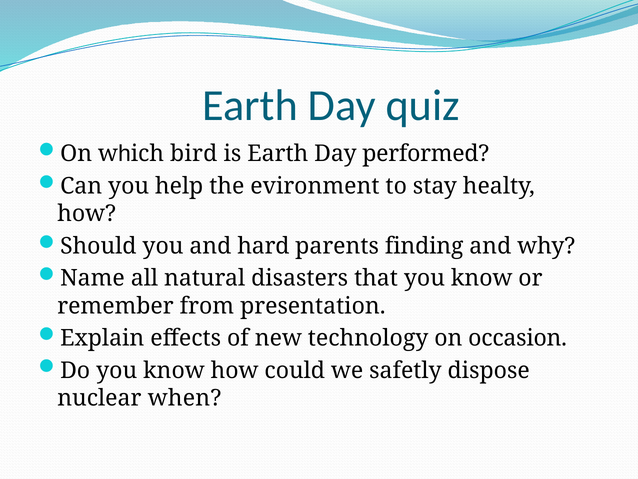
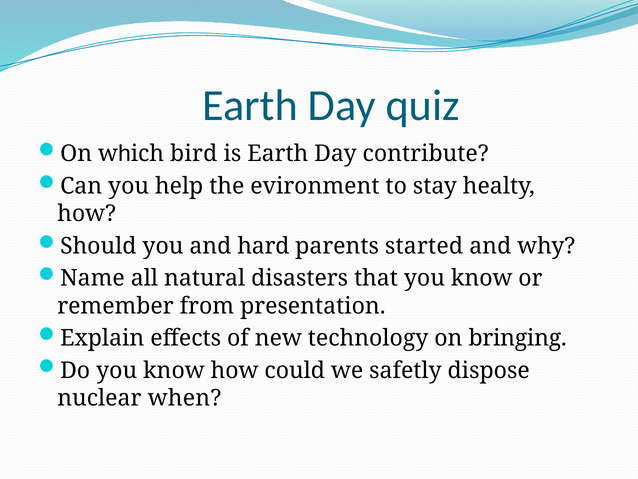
performed: performed -> contribute
finding: finding -> started
occasion: occasion -> bringing
